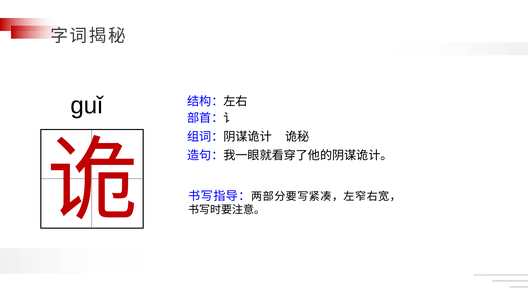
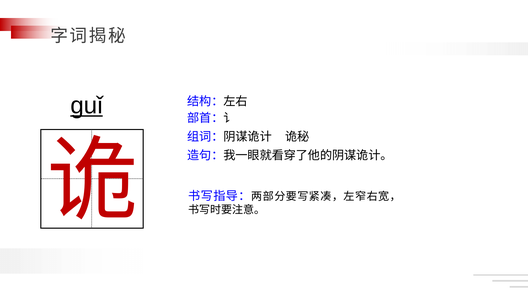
guǐ underline: none -> present
